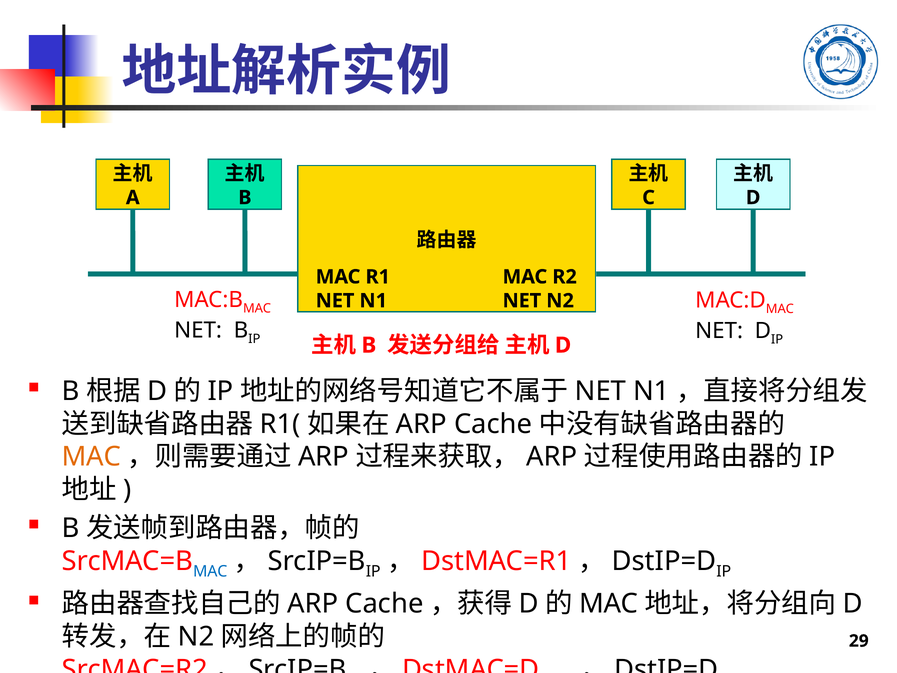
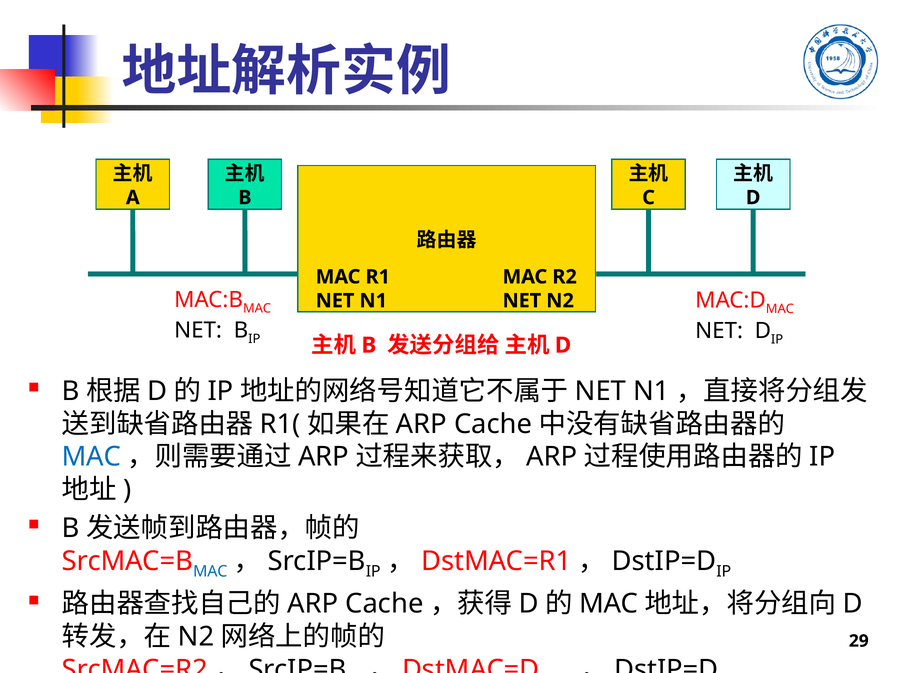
MAC at (91, 457) colour: orange -> blue
